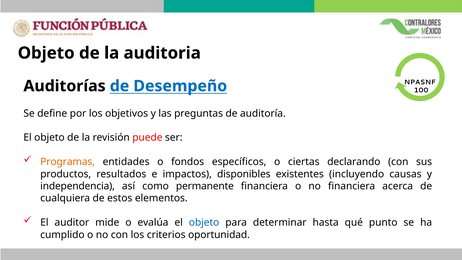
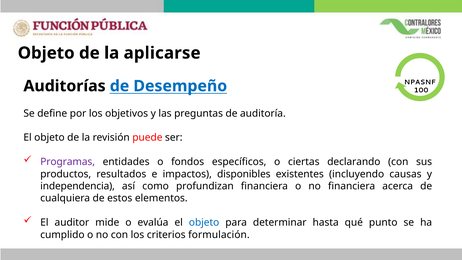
auditoria: auditoria -> aplicarse
Programas colour: orange -> purple
permanente: permanente -> profundizan
oportunidad: oportunidad -> formulación
